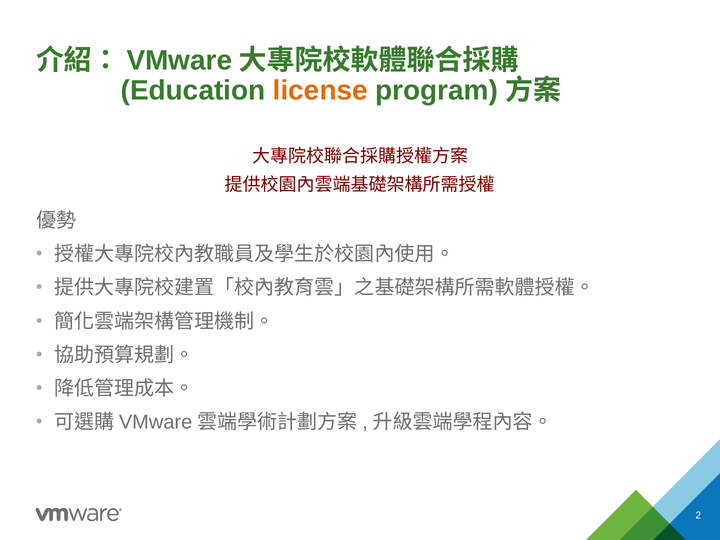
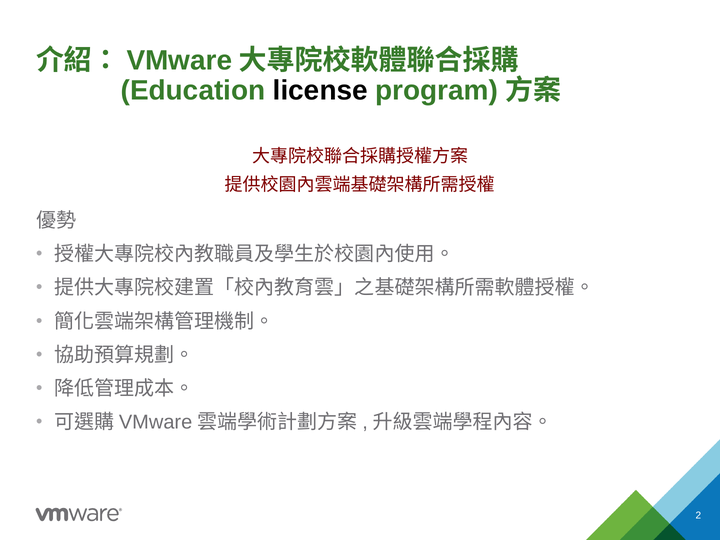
license colour: orange -> black
